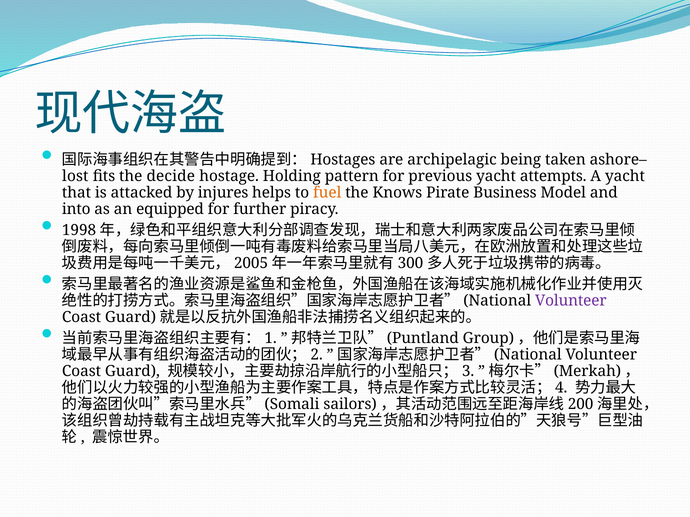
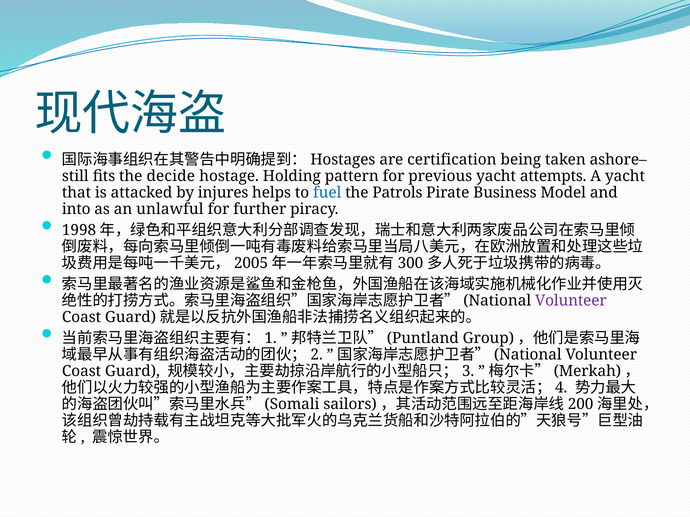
archipelagic: archipelagic -> certification
lost: lost -> still
fuel colour: orange -> blue
Knows: Knows -> Patrols
equipped: equipped -> unlawful
